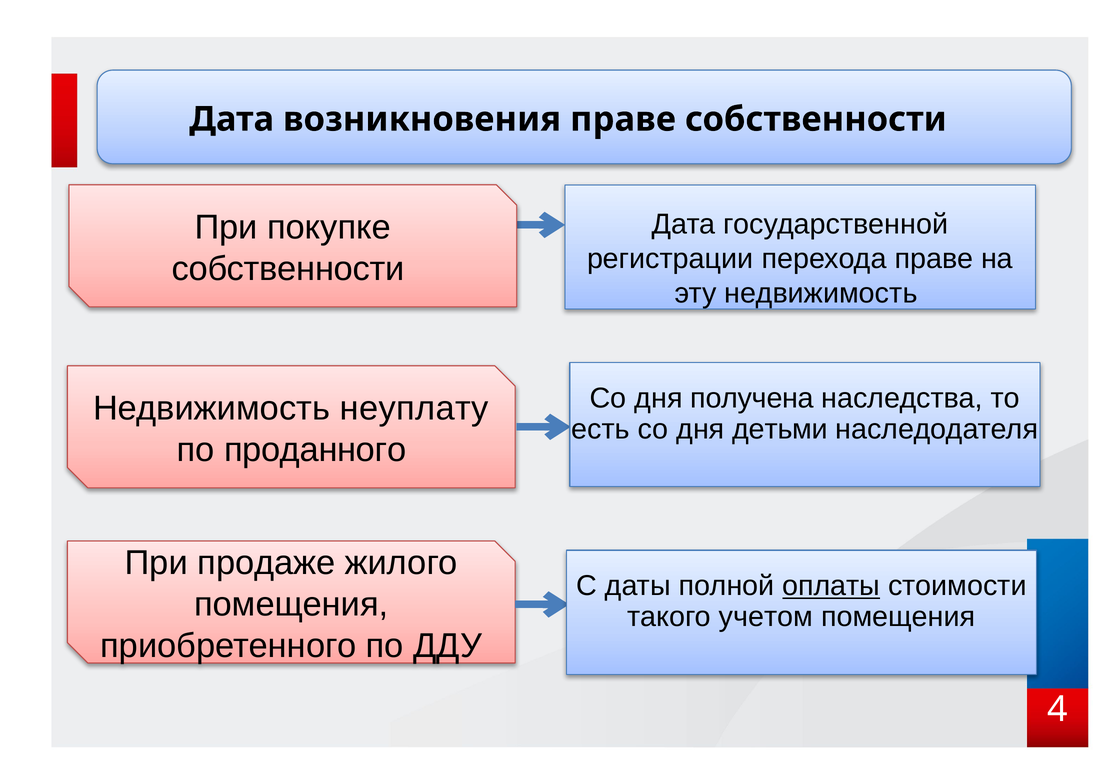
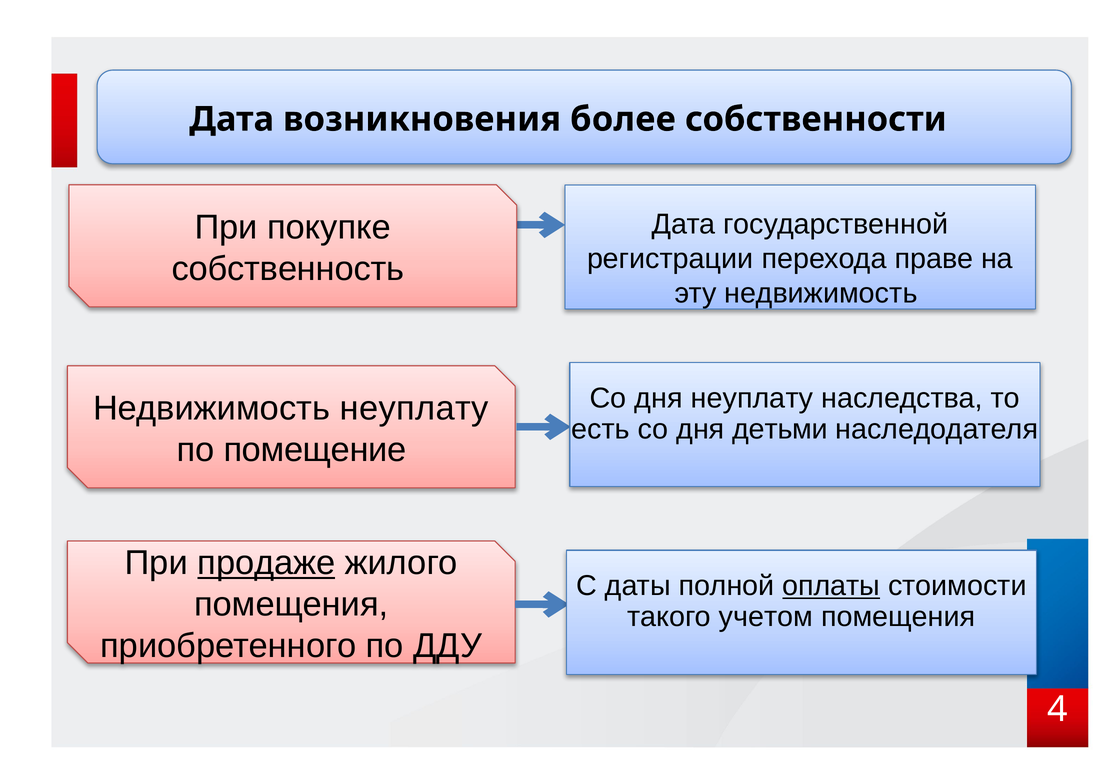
возникновения праве: праве -> более
собственности at (288, 269): собственности -> собственность
дня получена: получена -> неуплату
проданного: проданного -> помещение
продаже underline: none -> present
